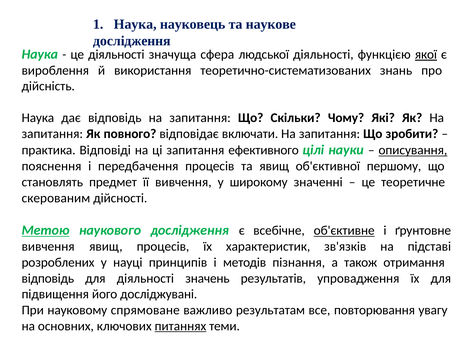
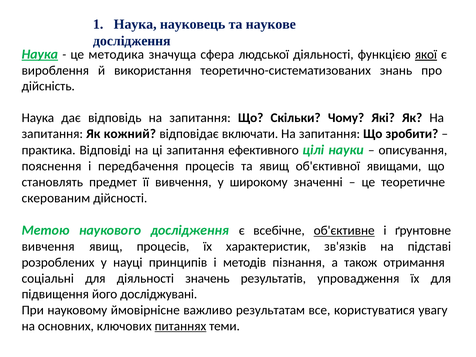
Наука at (40, 54) underline: none -> present
це діяльності: діяльності -> методика
повного: повного -> кожний
описування underline: present -> none
першому: першому -> явищами
Метою underline: present -> none
відповідь at (48, 278): відповідь -> соціальні
спрямоване: спрямоване -> ймовірнісне
повторювання: повторювання -> користуватися
